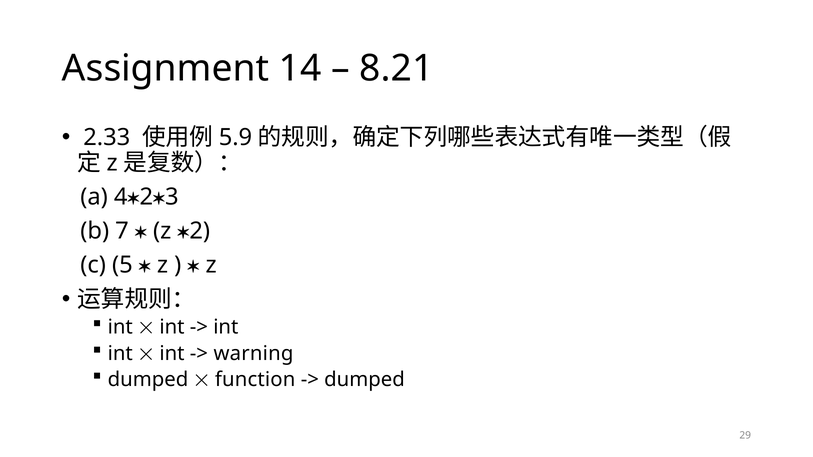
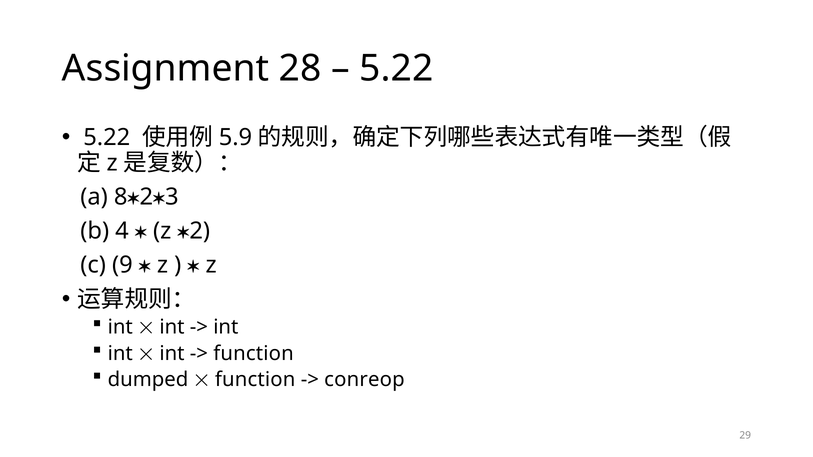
14: 14 -> 28
8.21 at (396, 68): 8.21 -> 5.22
2.33 at (107, 137): 2.33 -> 5.22
4: 4 -> 8
7: 7 -> 4
5: 5 -> 9
warning at (253, 354): warning -> function
dumped at (365, 380): dumped -> conreop
